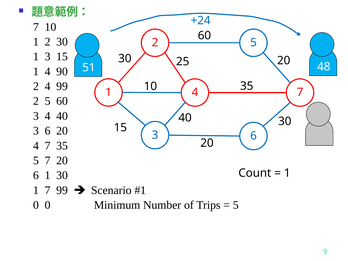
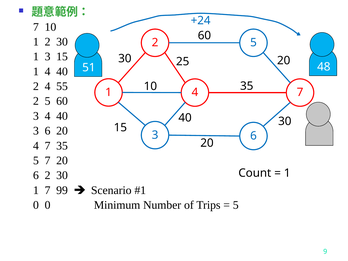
1 4 90: 90 -> 40
4 99: 99 -> 55
1 at (48, 175): 1 -> 2
